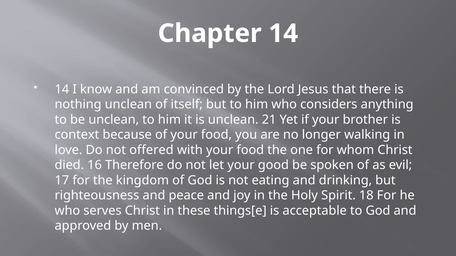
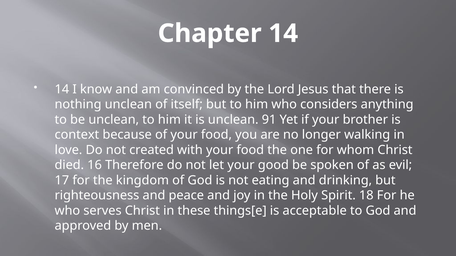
21: 21 -> 91
offered: offered -> created
